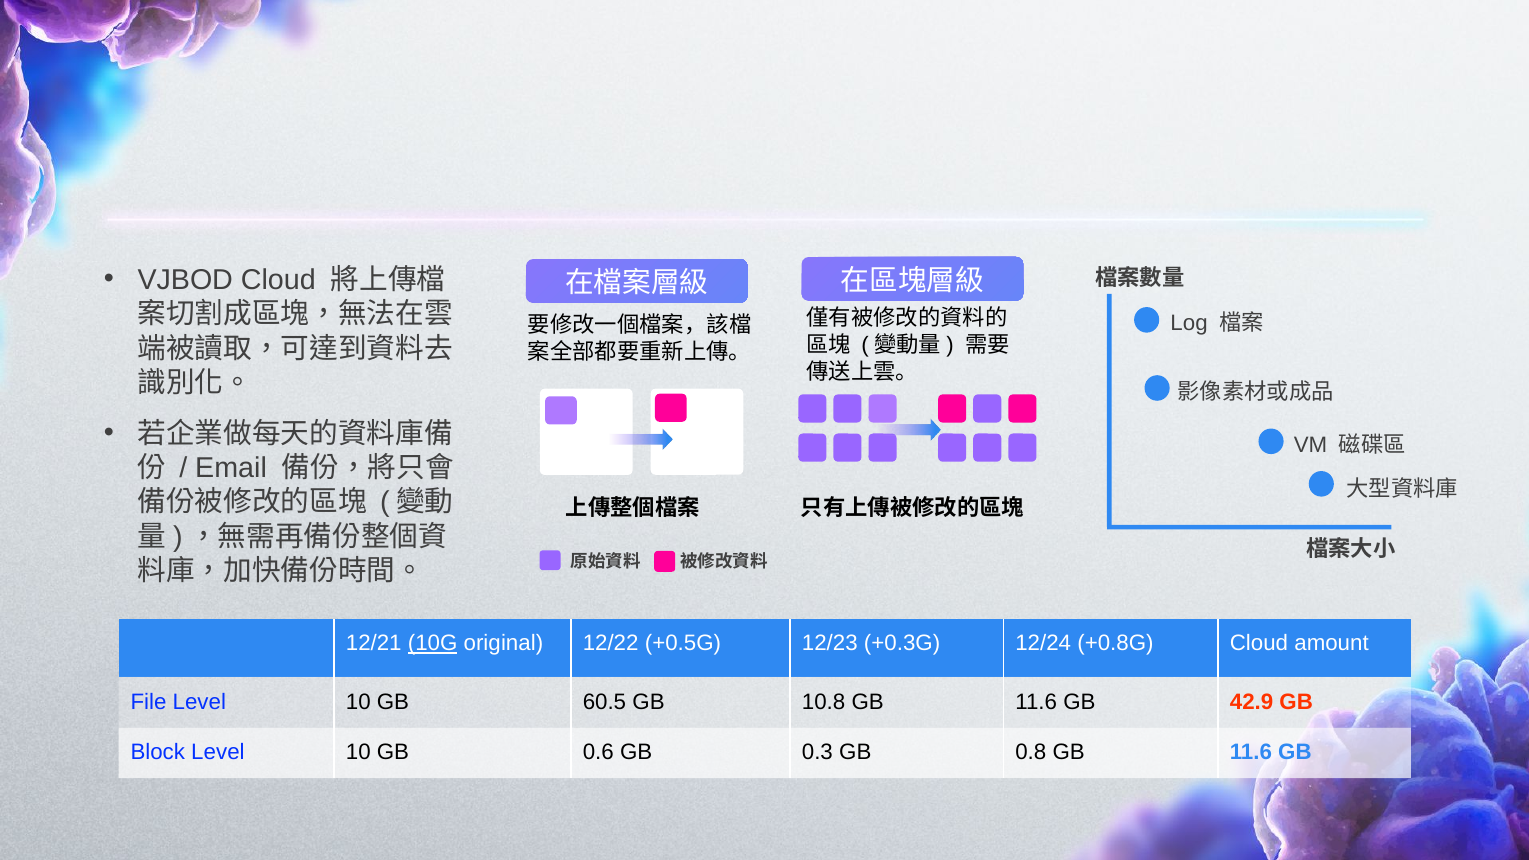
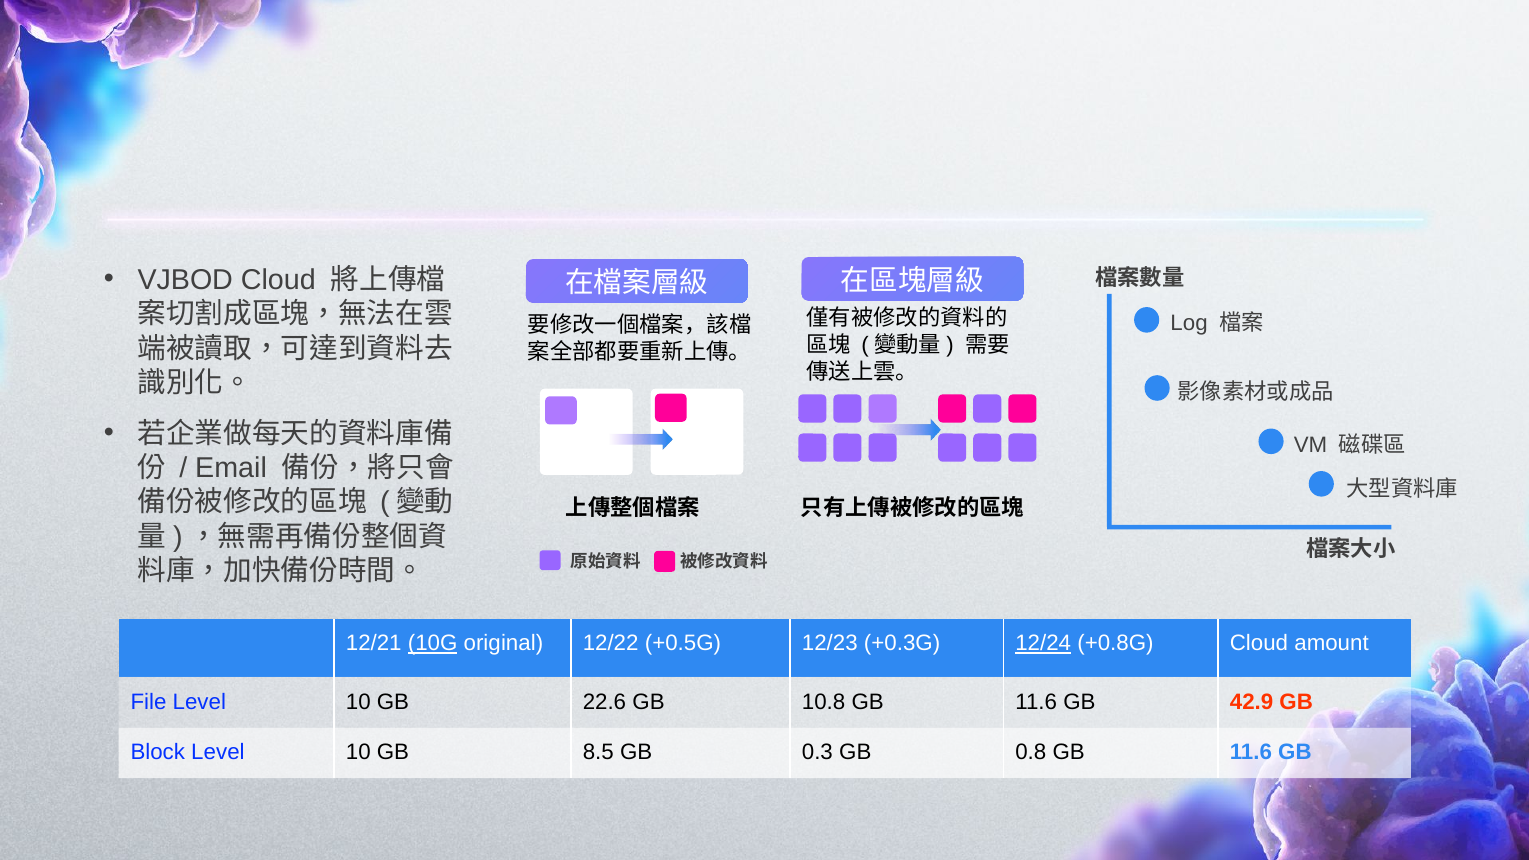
12/24 underline: none -> present
60.5: 60.5 -> 22.6
0.6: 0.6 -> 8.5
